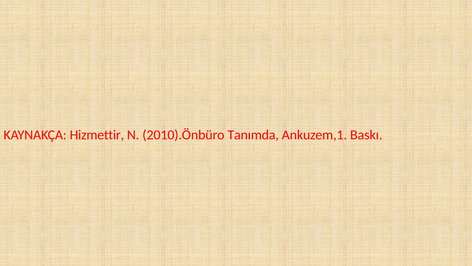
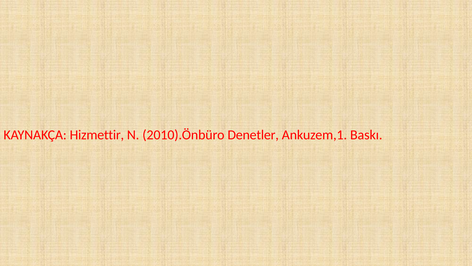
Tanımda: Tanımda -> Denetler
